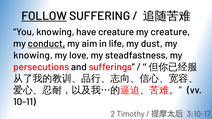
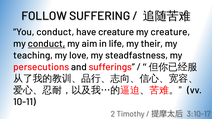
FOLLOW underline: present -> none
You knowing: knowing -> conduct
dust: dust -> their
knowing at (33, 55): knowing -> teaching
